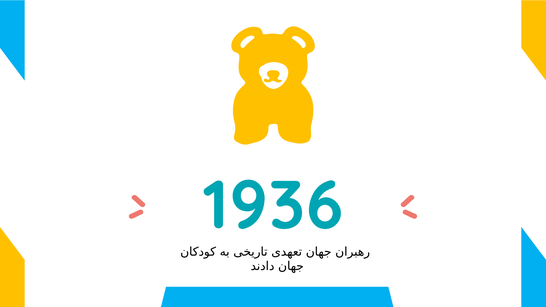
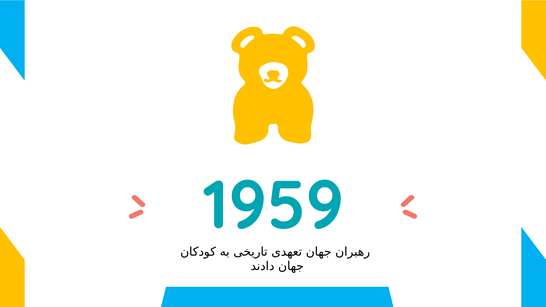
1936: 1936 -> 1959
